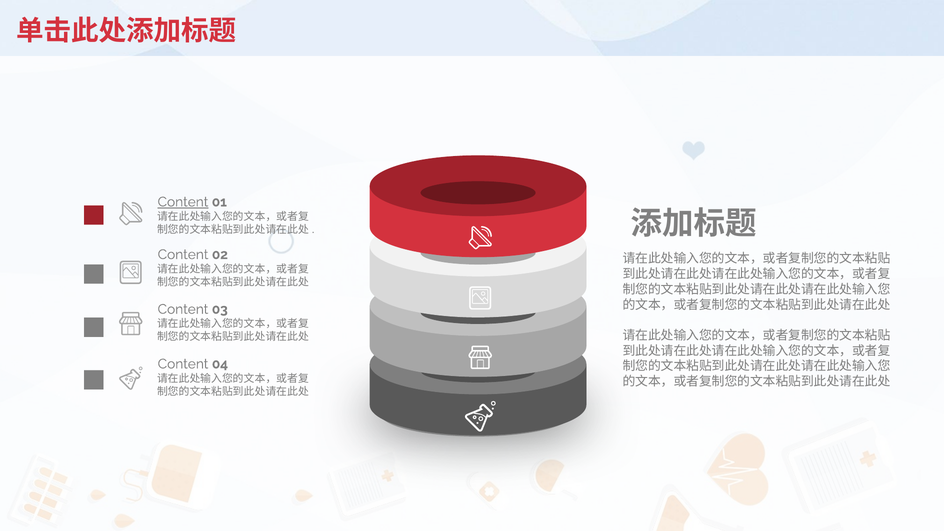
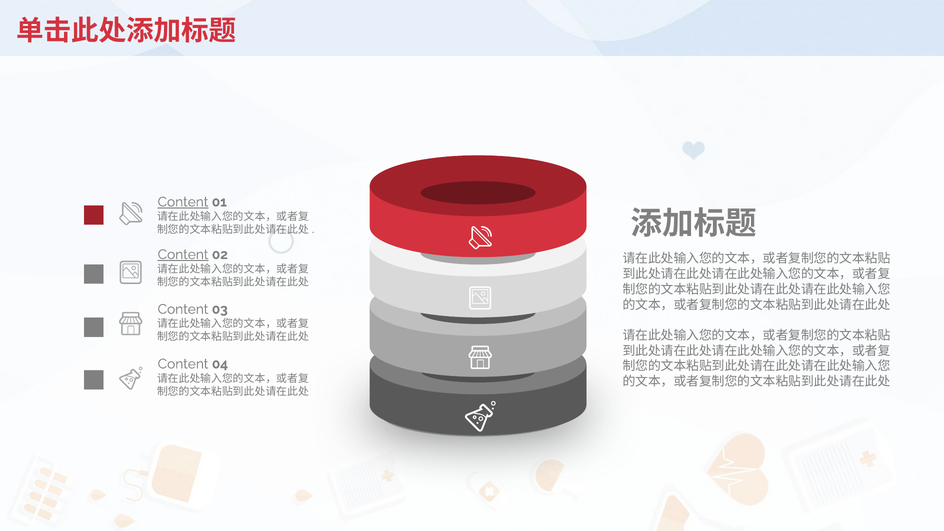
Content at (183, 255) underline: none -> present
